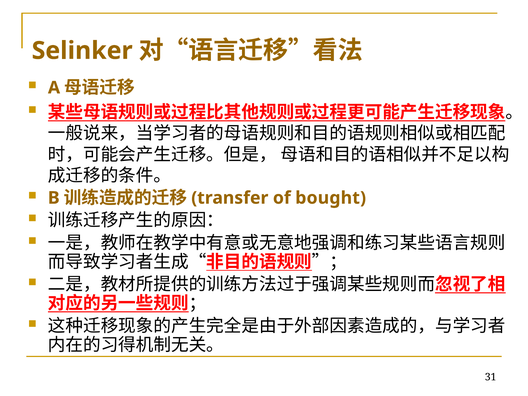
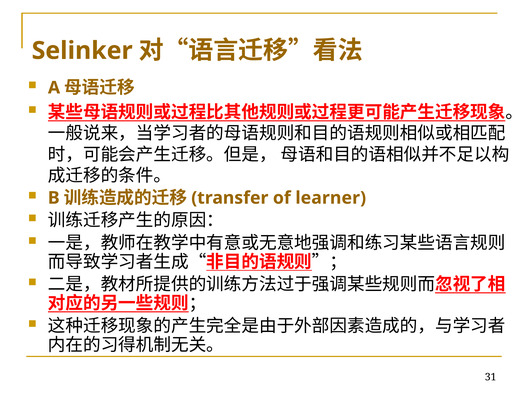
bought: bought -> learner
